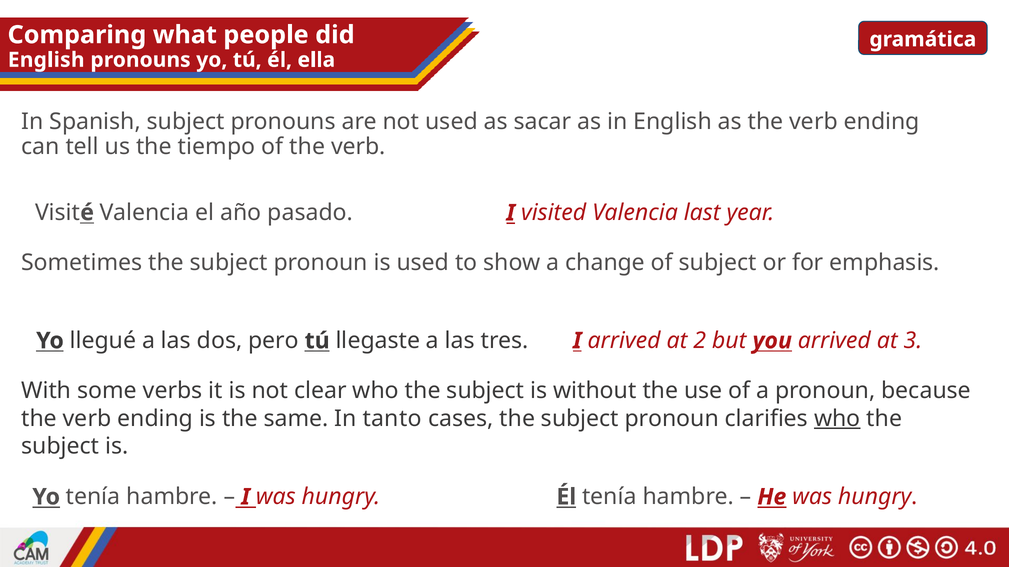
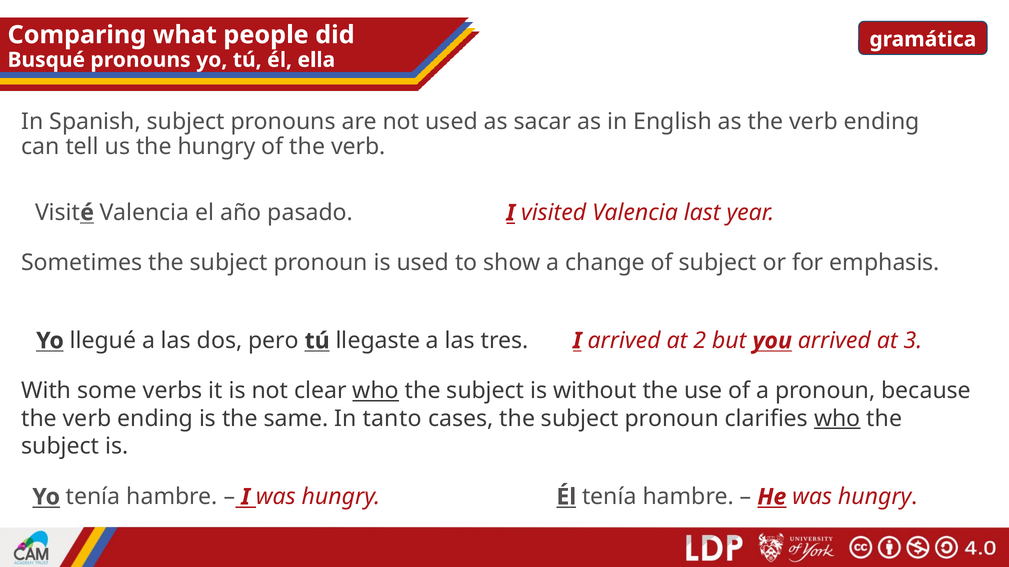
English at (46, 60): English -> Busqué
the tiempo: tiempo -> hungry
who at (376, 391) underline: none -> present
